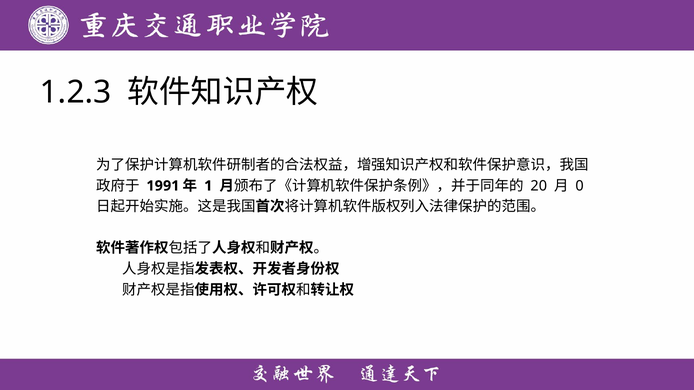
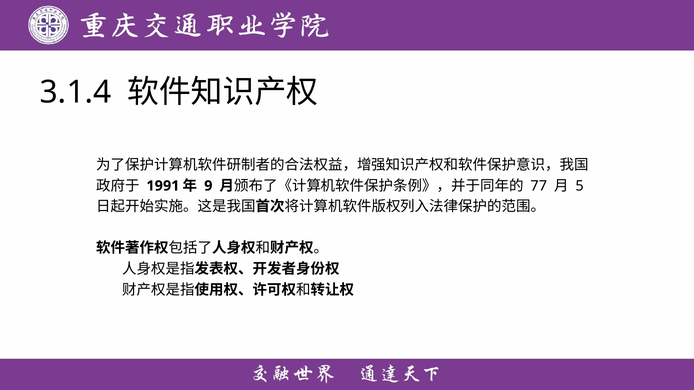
1.2.3: 1.2.3 -> 3.1.4
1: 1 -> 9
20: 20 -> 77
0: 0 -> 5
